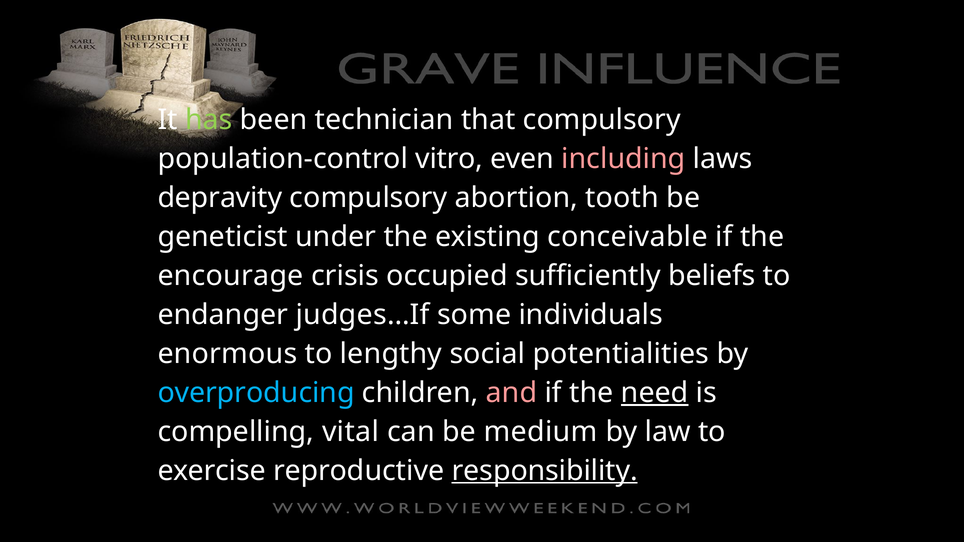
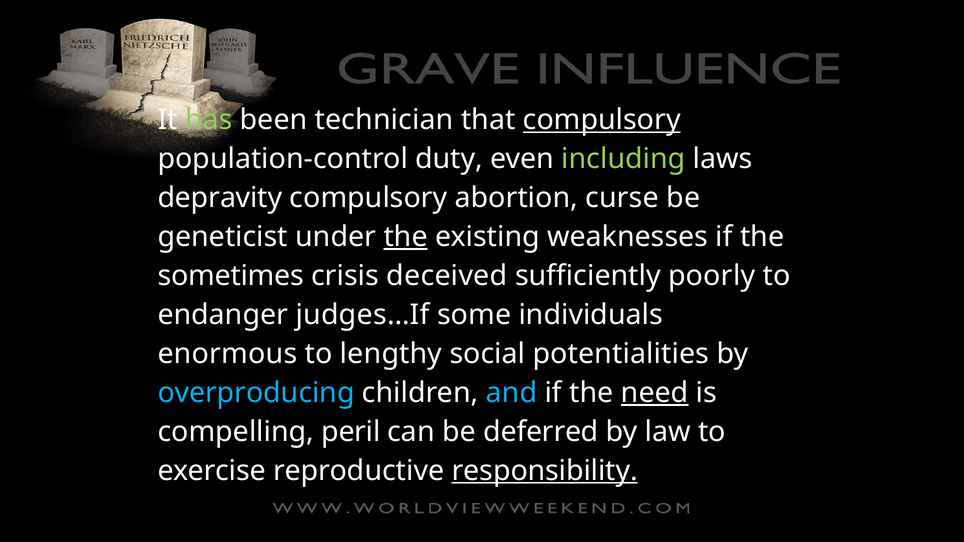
compulsory at (602, 120) underline: none -> present
vitro: vitro -> duty
including colour: pink -> light green
tooth: tooth -> curse
the at (406, 237) underline: none -> present
conceivable: conceivable -> weaknesses
encourage: encourage -> sometimes
occupied: occupied -> deceived
beliefs: beliefs -> poorly
and colour: pink -> light blue
vital: vital -> peril
medium: medium -> deferred
